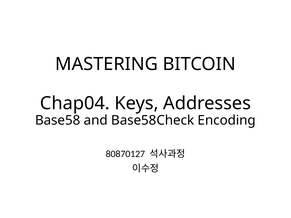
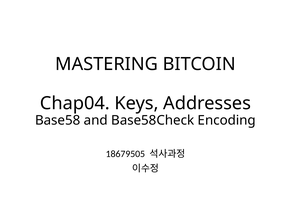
80870127: 80870127 -> 18679505
